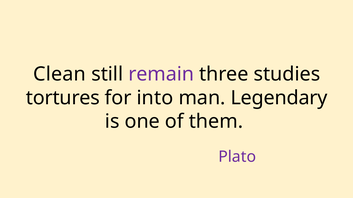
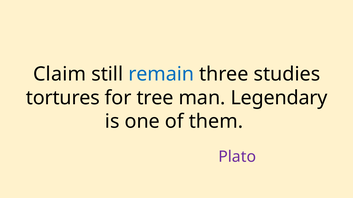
Clean: Clean -> Claim
remain colour: purple -> blue
into: into -> tree
